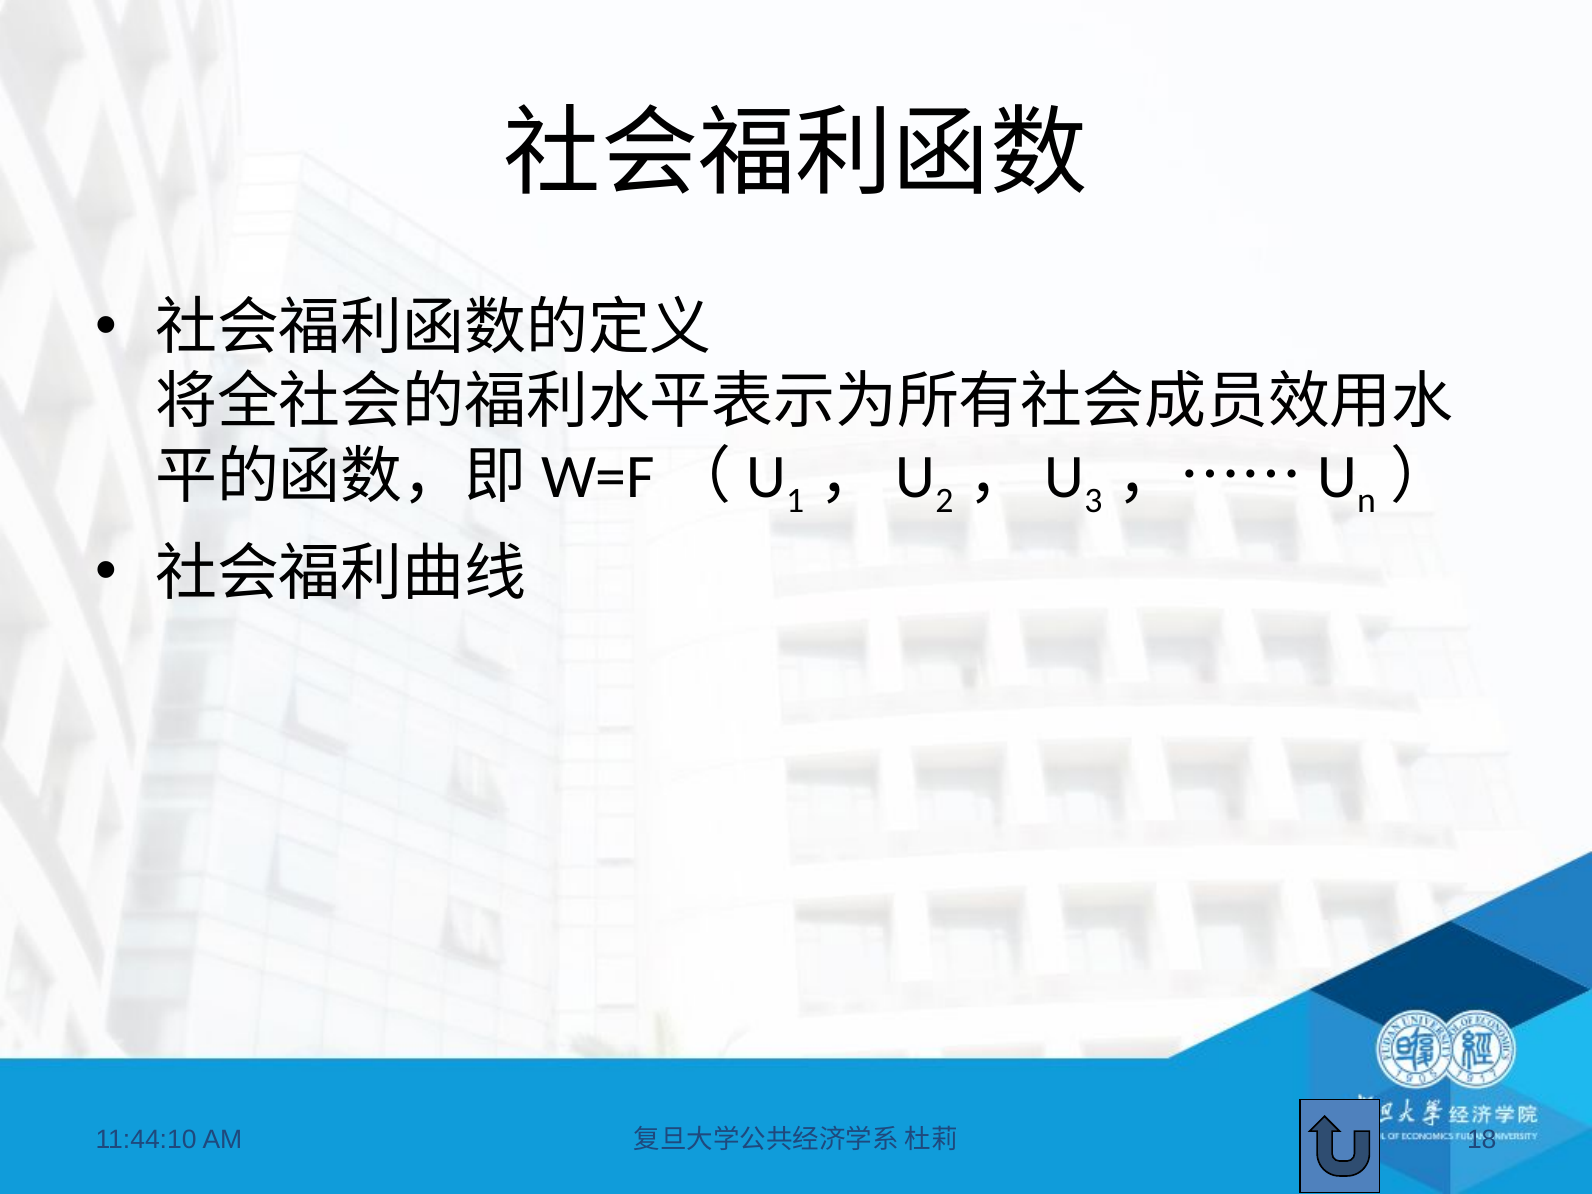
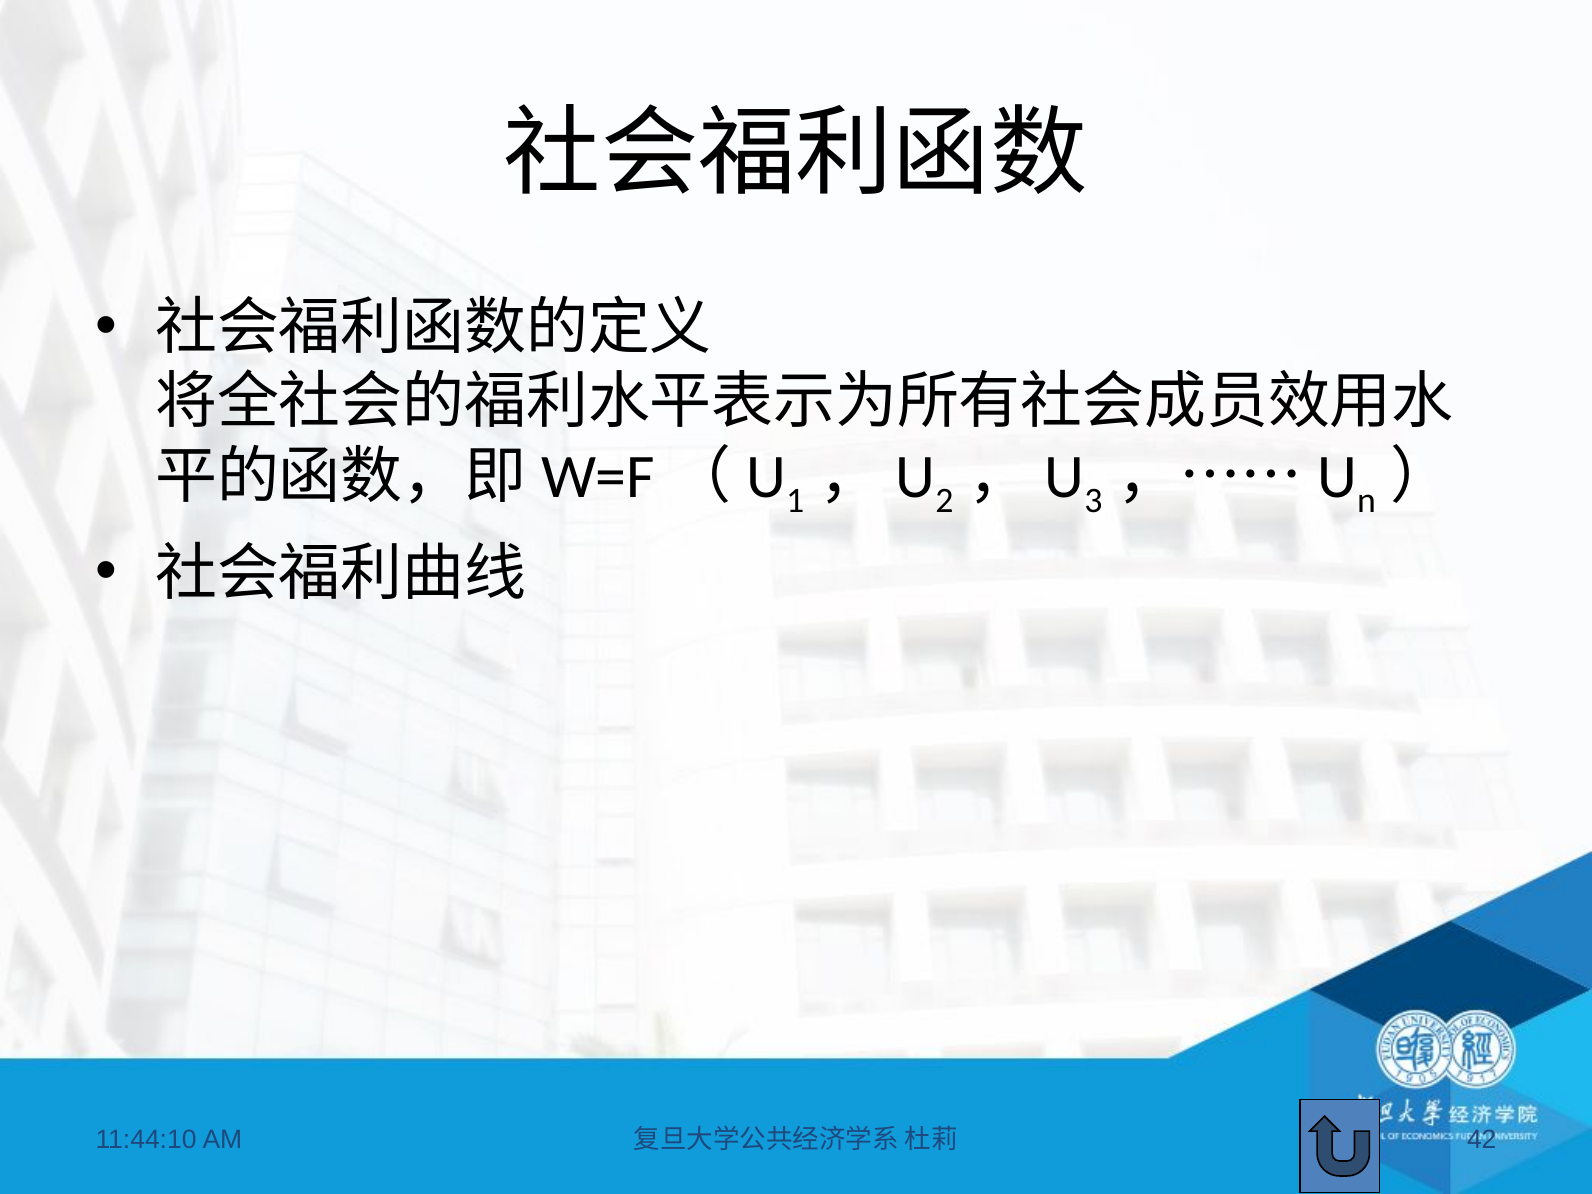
18: 18 -> 42
